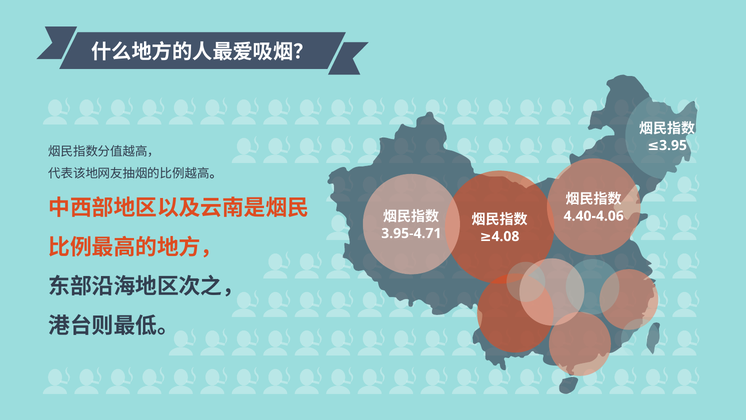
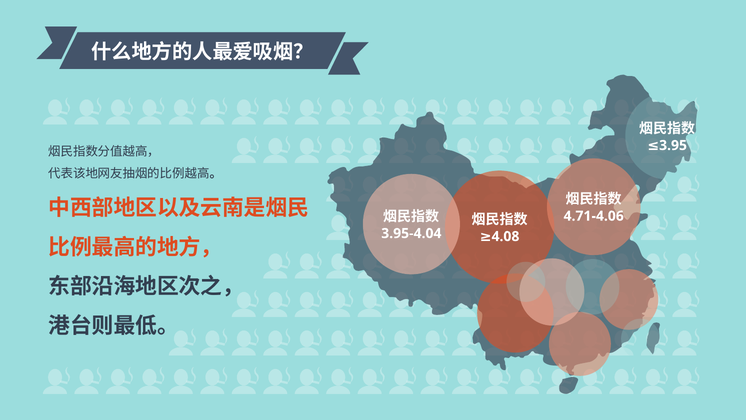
4.40-4.06: 4.40-4.06 -> 4.71-4.06
3.95-4.71: 3.95-4.71 -> 3.95-4.04
